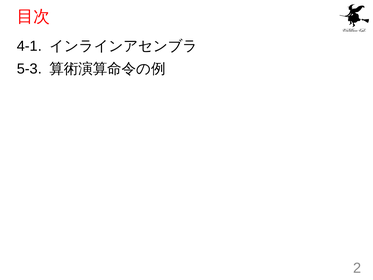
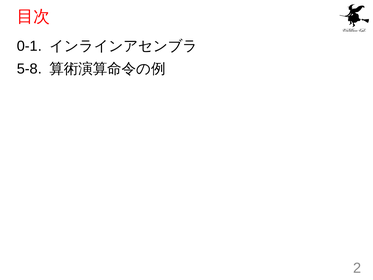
4-1: 4-1 -> 0-1
5-3: 5-3 -> 5-8
